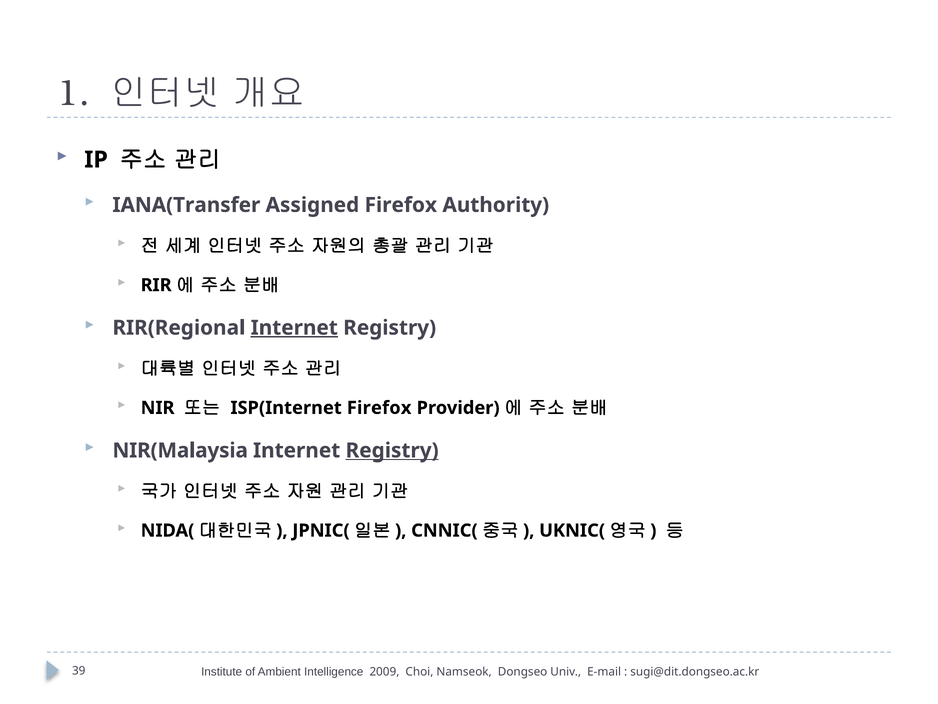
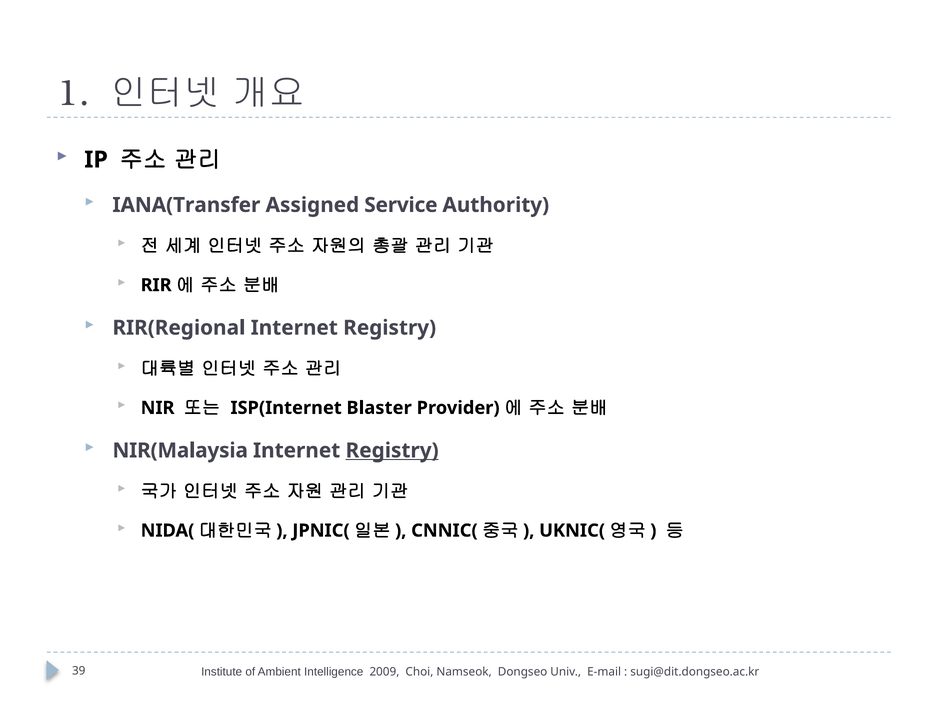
Assigned Firefox: Firefox -> Service
Internet at (294, 328) underline: present -> none
ISP(Internet Firefox: Firefox -> Blaster
